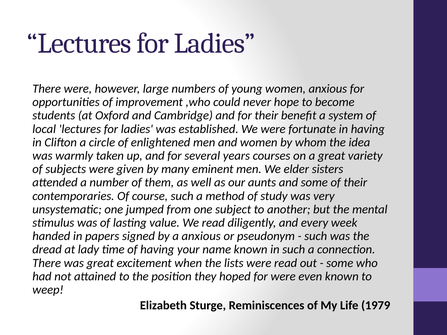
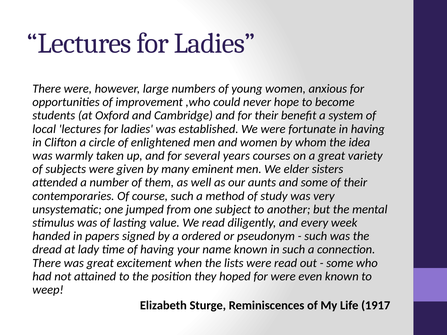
a anxious: anxious -> ordered
1979: 1979 -> 1917
